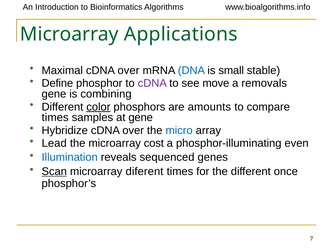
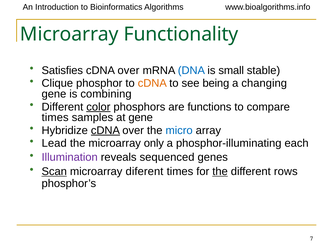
Applications: Applications -> Functionality
Maximal: Maximal -> Satisfies
Define: Define -> Clique
cDNA at (152, 83) colour: purple -> orange
move: move -> being
removals: removals -> changing
amounts: amounts -> functions
cDNA at (105, 130) underline: none -> present
cost: cost -> only
even: even -> each
Illumination colour: blue -> purple
the at (220, 171) underline: none -> present
once: once -> rows
